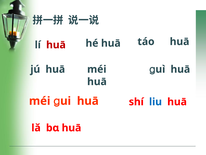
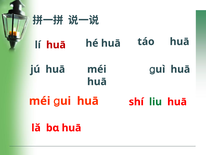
liu colour: blue -> green
